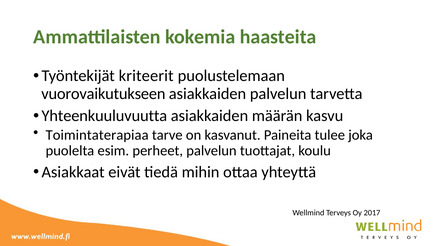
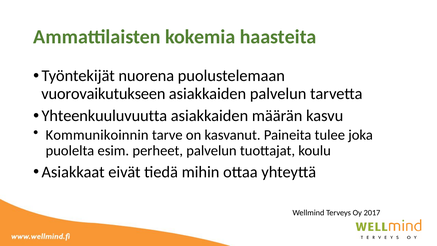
kriteerit: kriteerit -> nuorena
Toimintaterapiaa: Toimintaterapiaa -> Kommunikoinnin
